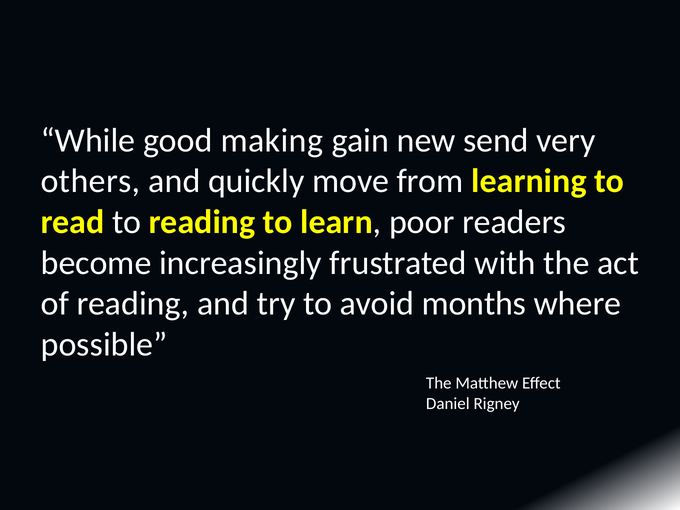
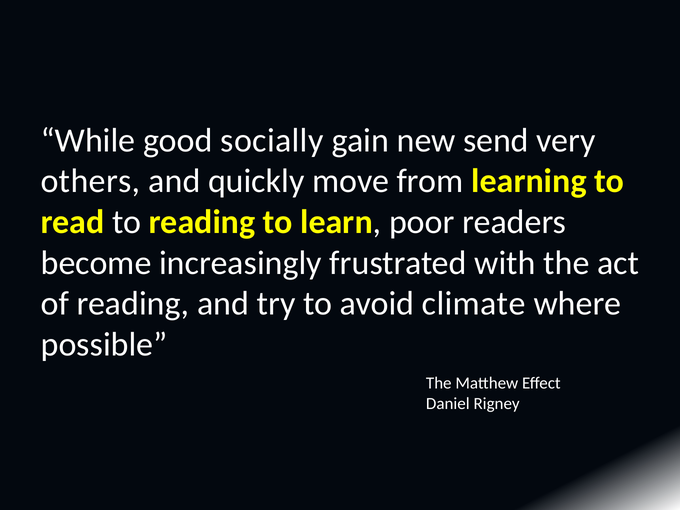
making: making -> socially
months: months -> climate
